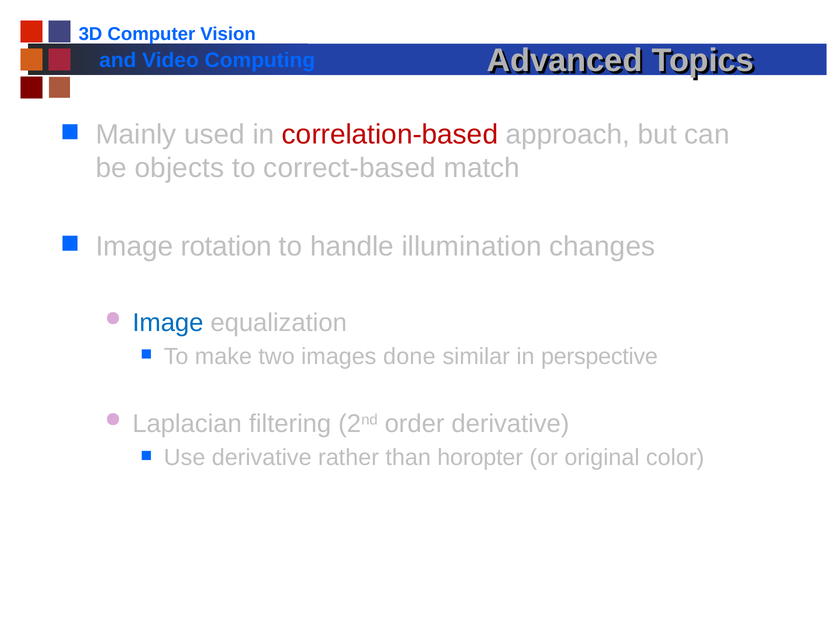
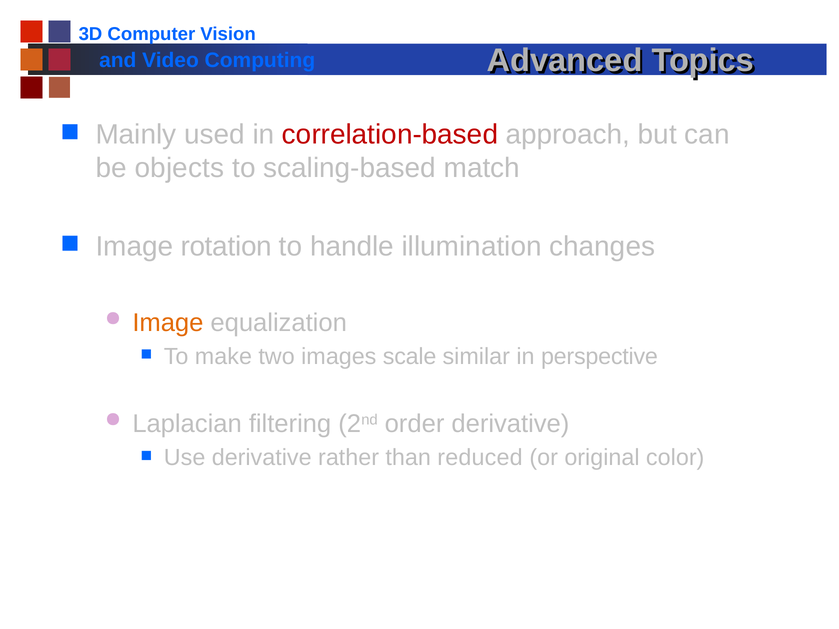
correct-based: correct-based -> scaling-based
Image at (168, 323) colour: blue -> orange
done: done -> scale
horopter: horopter -> reduced
